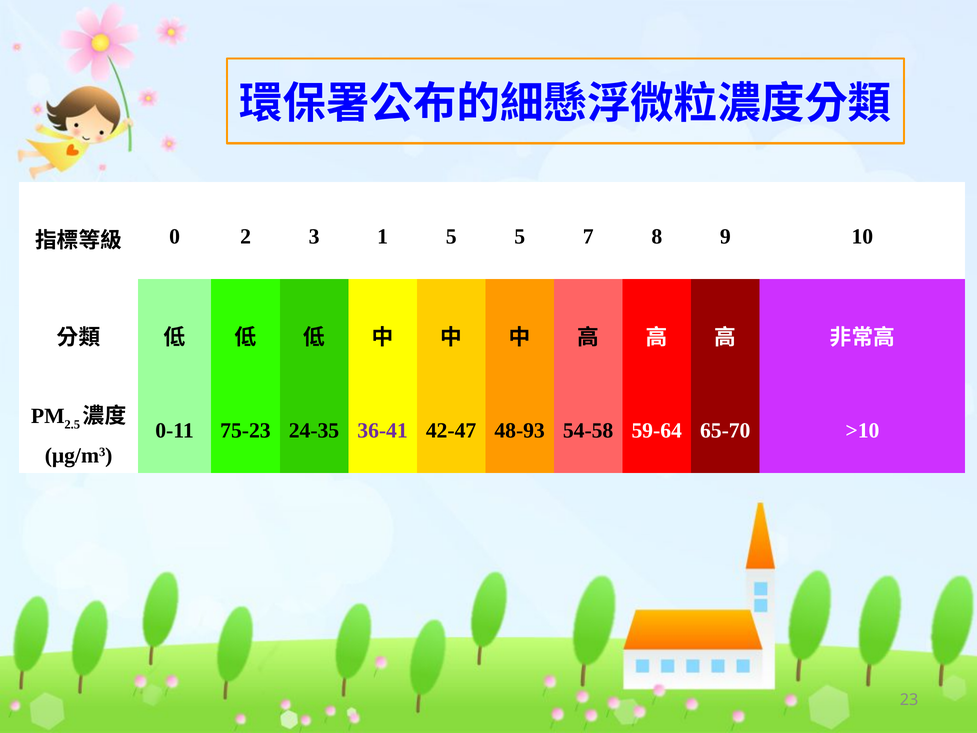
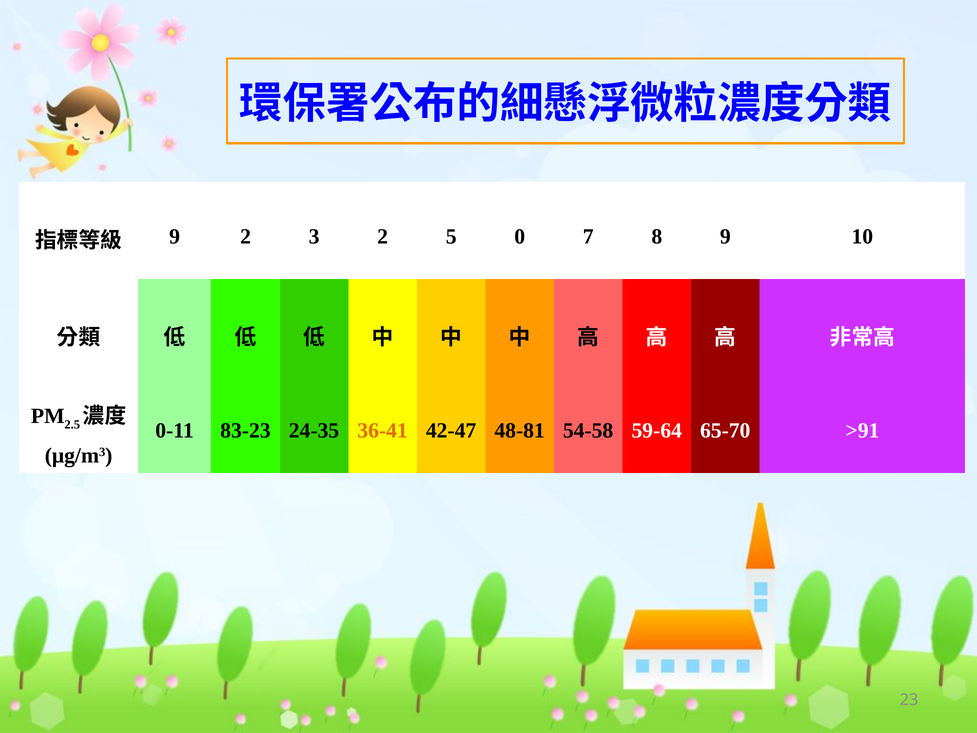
0 at (175, 236): 0 -> 9
3 1: 1 -> 2
5 5: 5 -> 0
75-23: 75-23 -> 83-23
36-41 colour: purple -> orange
48-93: 48-93 -> 48-81
>10: >10 -> >91
